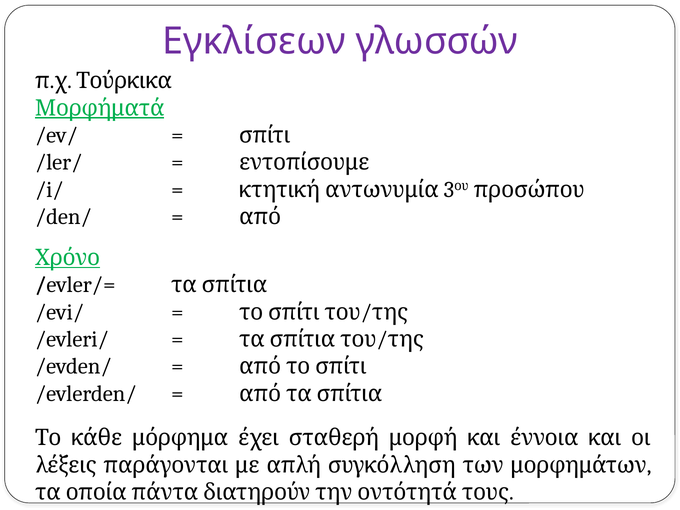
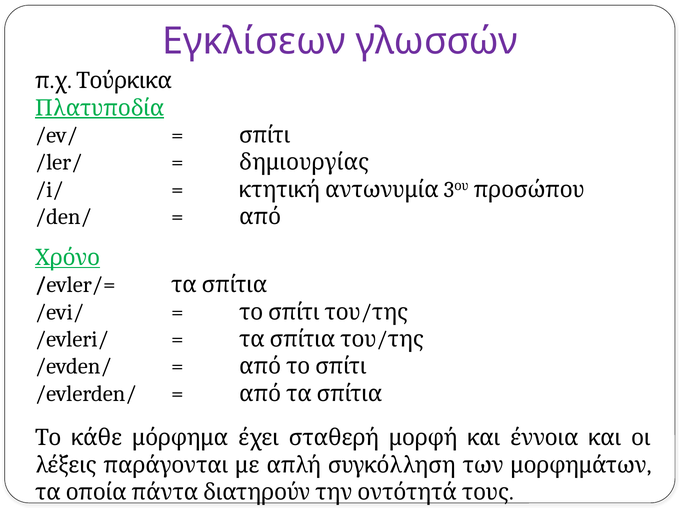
Μορφήματά: Μορφήματά -> Πλατυποδία
εντοπίσουμε: εντοπίσουμε -> δημιουργίας
